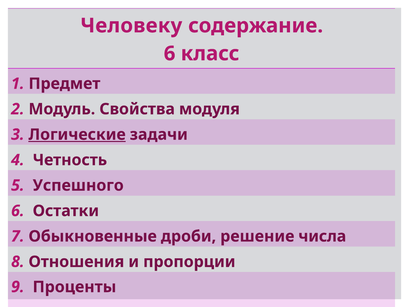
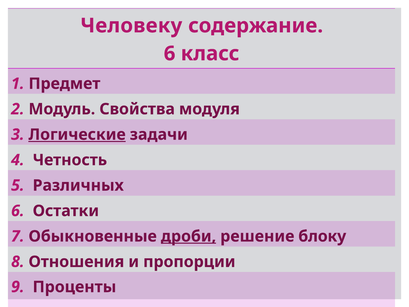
Успешного: Успешного -> Различных
дроби underline: none -> present
числа: числа -> блоку
